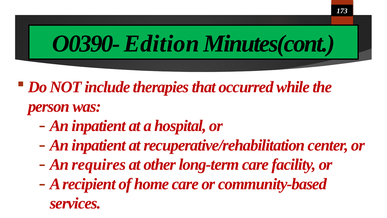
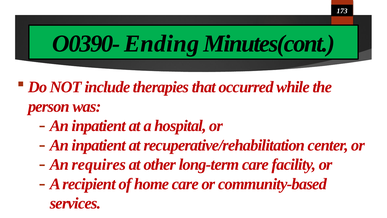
Edition: Edition -> Ending
